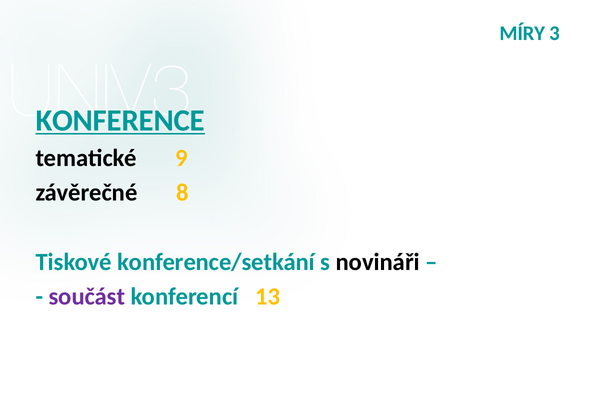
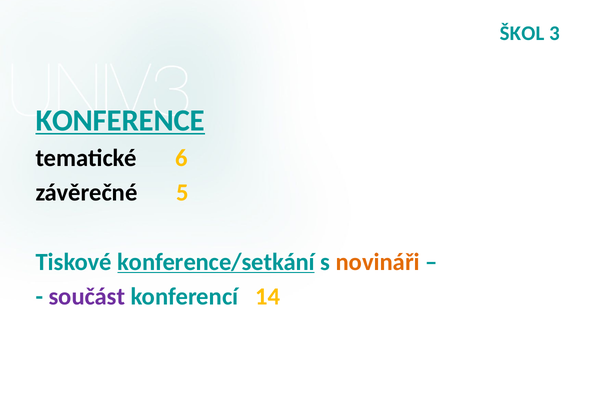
MÍRY: MÍRY -> ŠKOL
9: 9 -> 6
8: 8 -> 5
konference/setkání underline: none -> present
novináři colour: black -> orange
13: 13 -> 14
